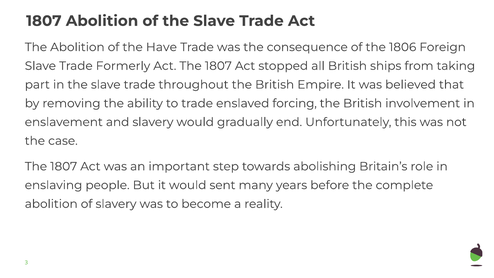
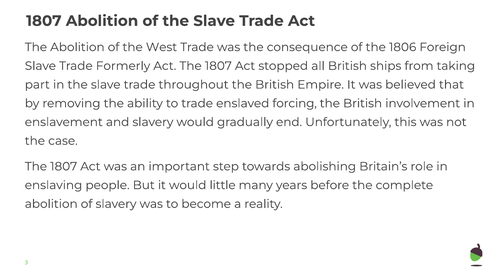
Have: Have -> West
sent: sent -> little
